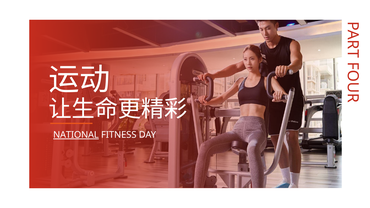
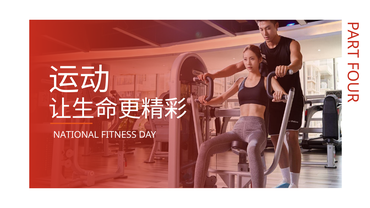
NATIONAL underline: present -> none
